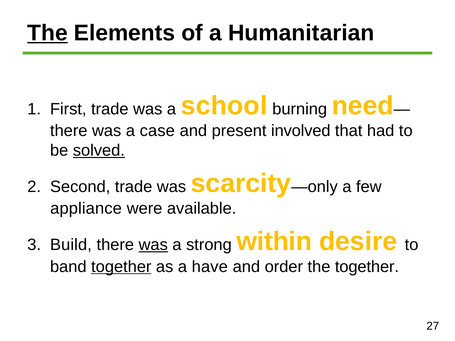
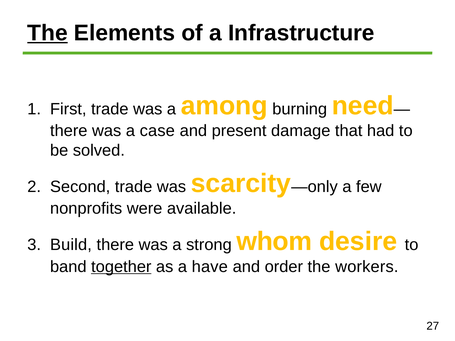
Humanitarian: Humanitarian -> Infrastructure
school: school -> among
involved: involved -> damage
solved underline: present -> none
appliance: appliance -> nonprofits
was at (153, 245) underline: present -> none
within: within -> whom
the together: together -> workers
